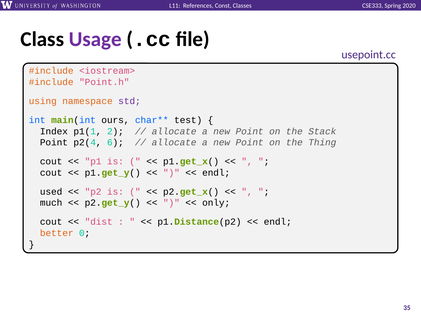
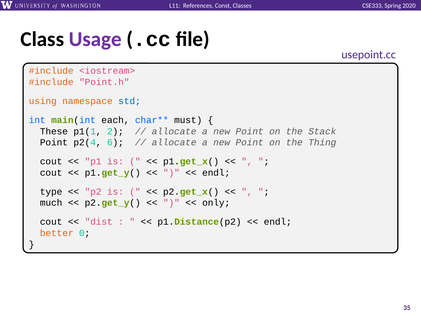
std colour: purple -> blue
ours: ours -> each
test: test -> must
Index: Index -> These
used: used -> type
